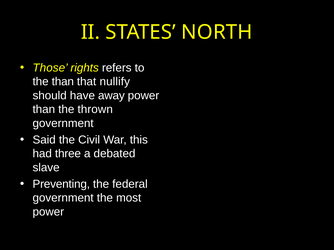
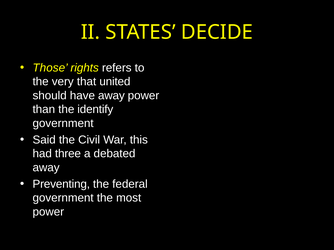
NORTH: NORTH -> DECIDE
the than: than -> very
nullify: nullify -> united
thrown: thrown -> identify
slave at (46, 168): slave -> away
